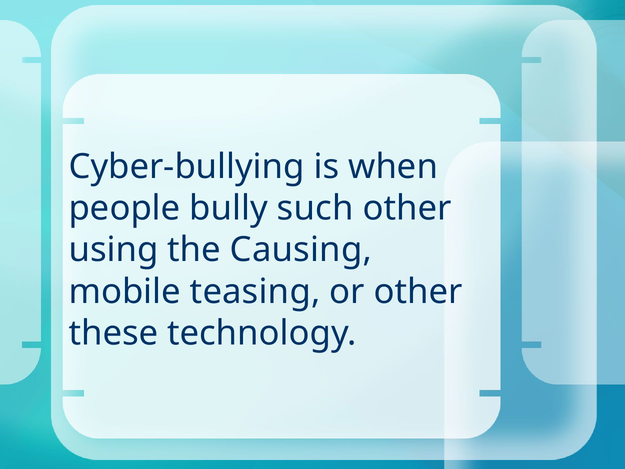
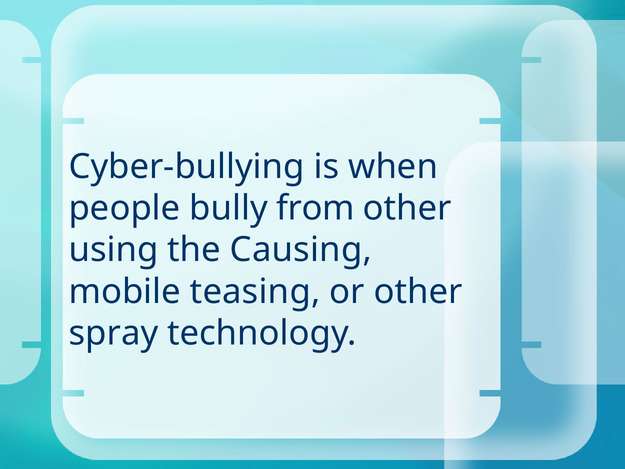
such: such -> from
these: these -> spray
